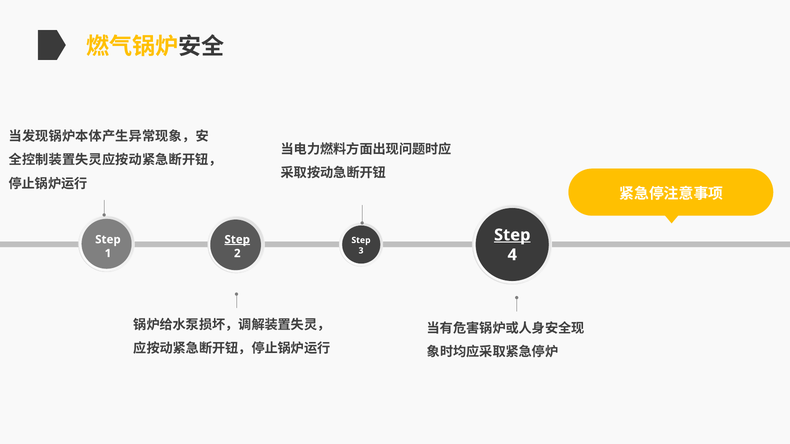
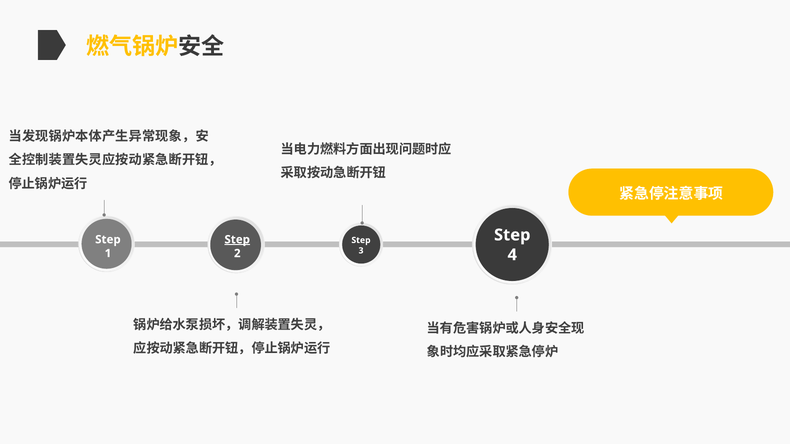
Step at (512, 235) underline: present -> none
